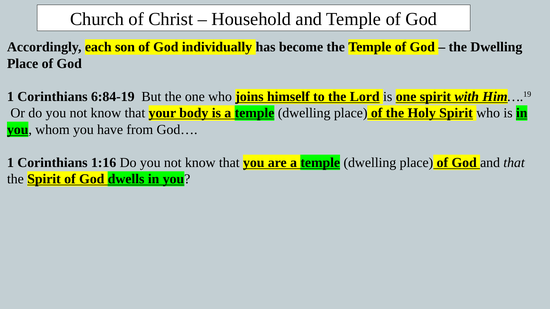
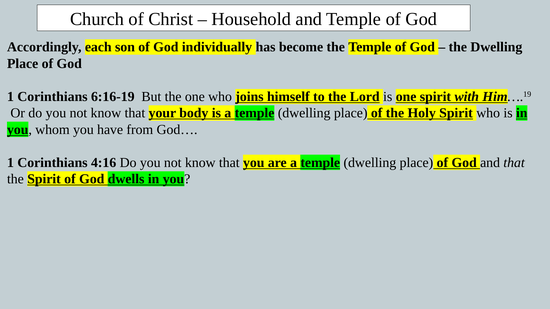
6:84-19: 6:84-19 -> 6:16-19
1:16: 1:16 -> 4:16
